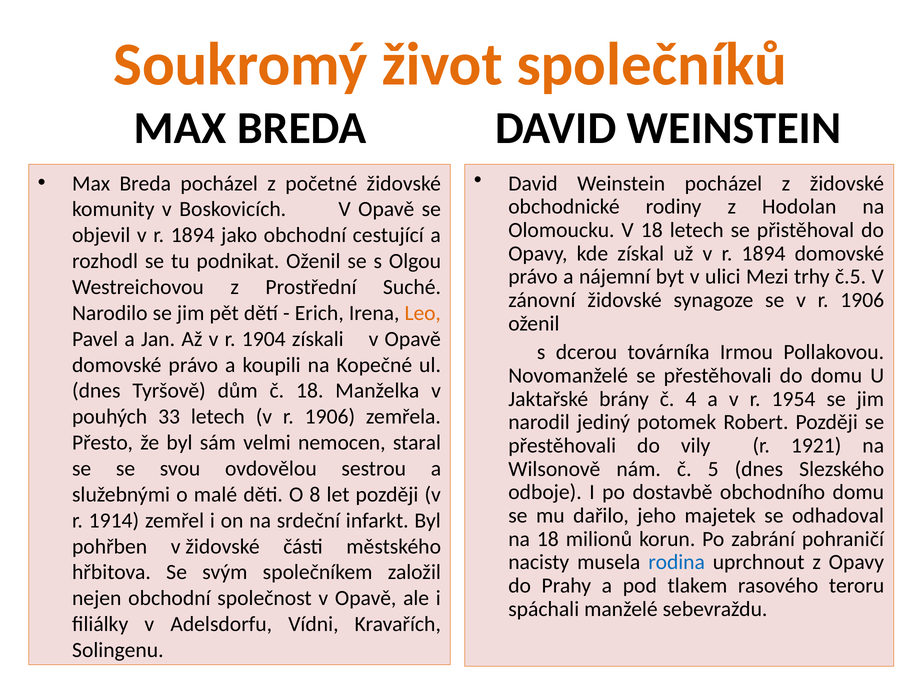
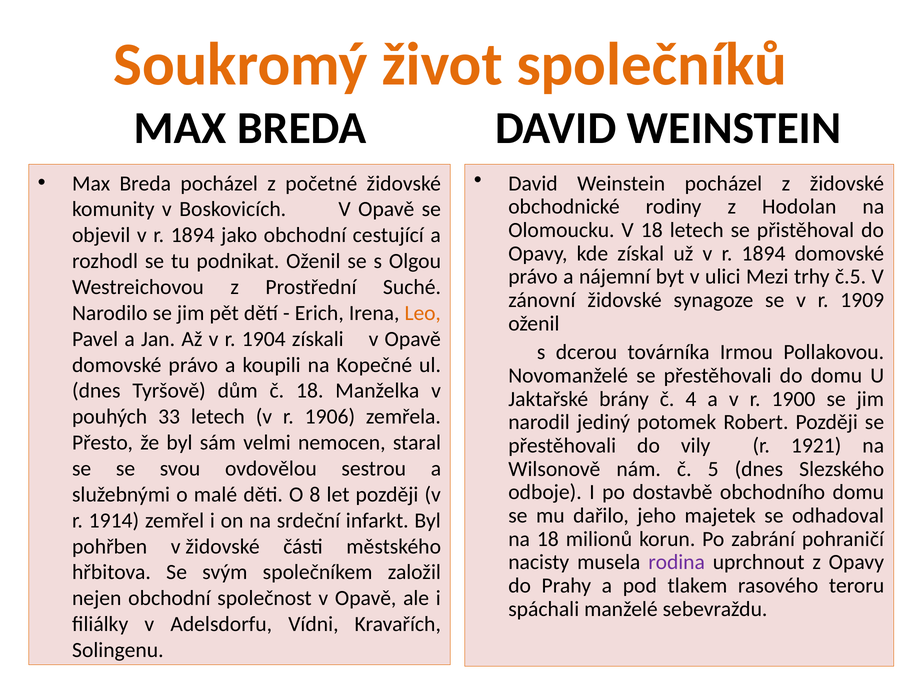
se v r 1906: 1906 -> 1909
1954: 1954 -> 1900
rodina colour: blue -> purple
